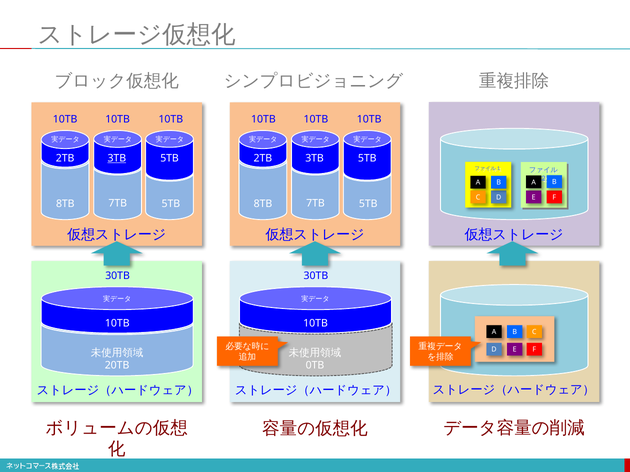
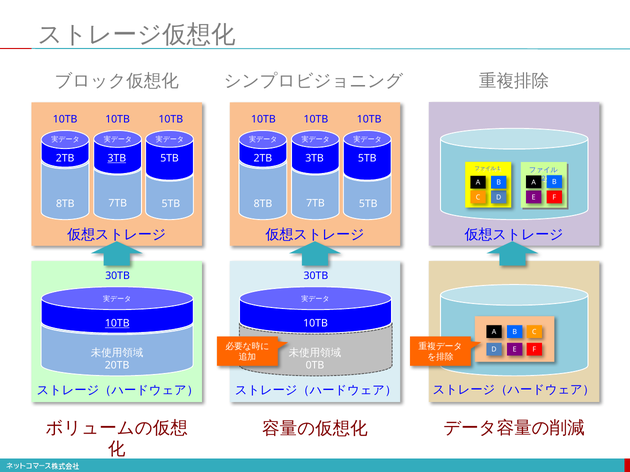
10TB at (117, 323) underline: none -> present
